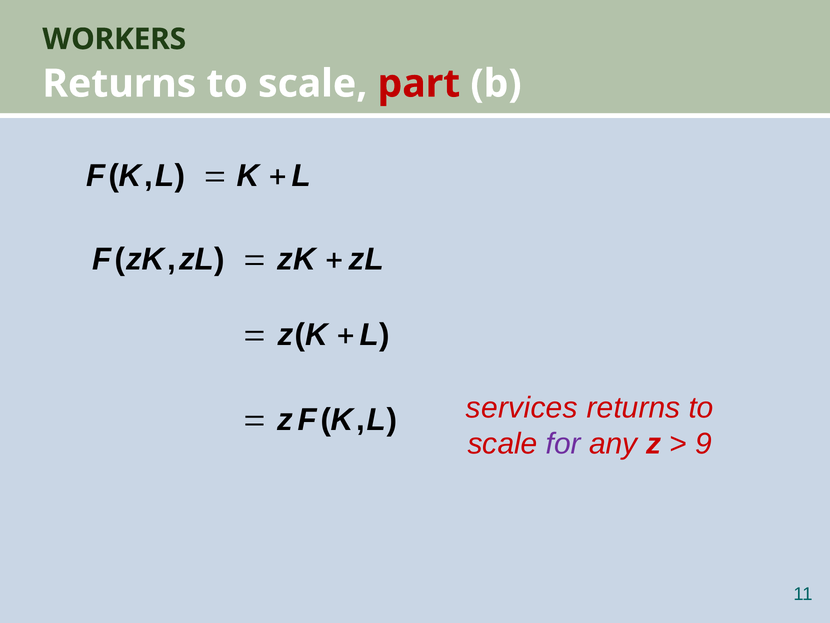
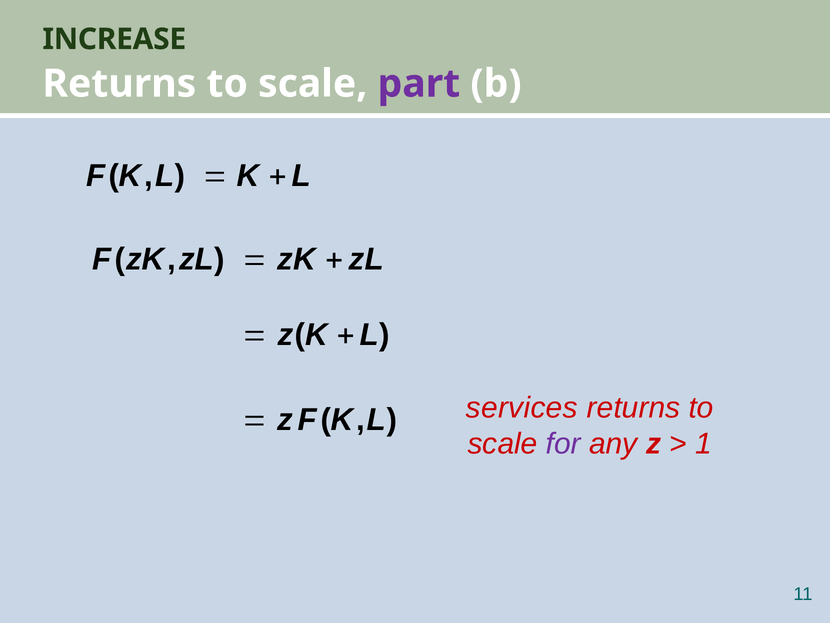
WORKERS: WORKERS -> INCREASE
part colour: red -> purple
9: 9 -> 1
